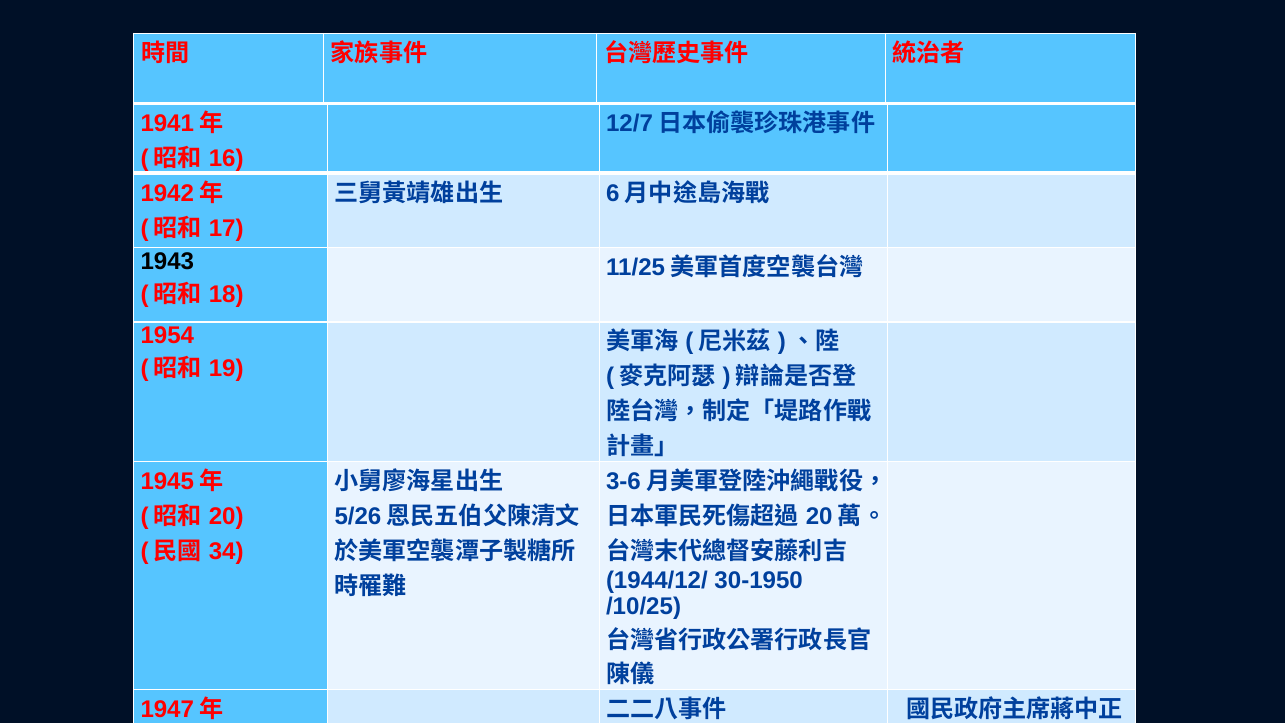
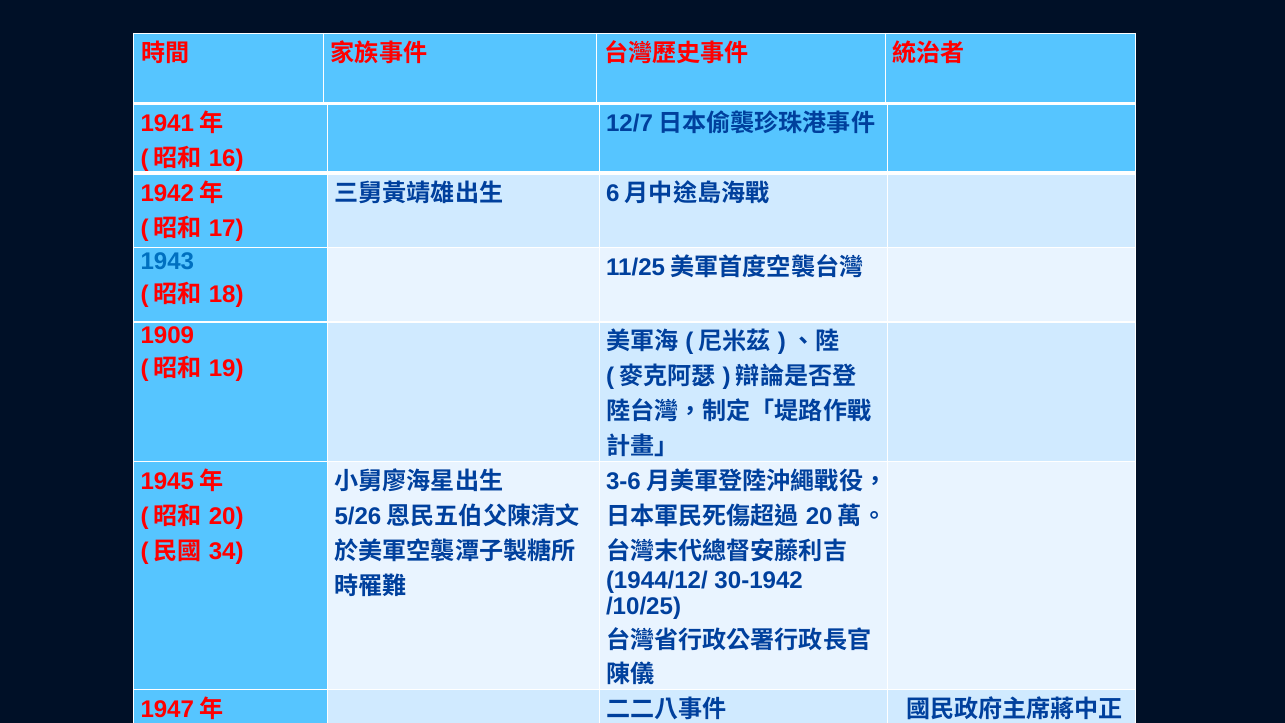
1943 colour: black -> blue
1954: 1954 -> 1909
30-1950: 30-1950 -> 30-1942
